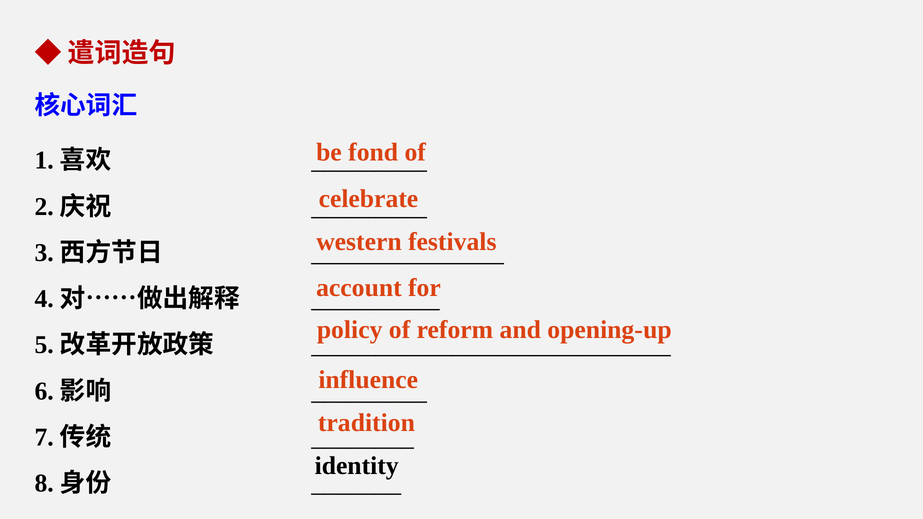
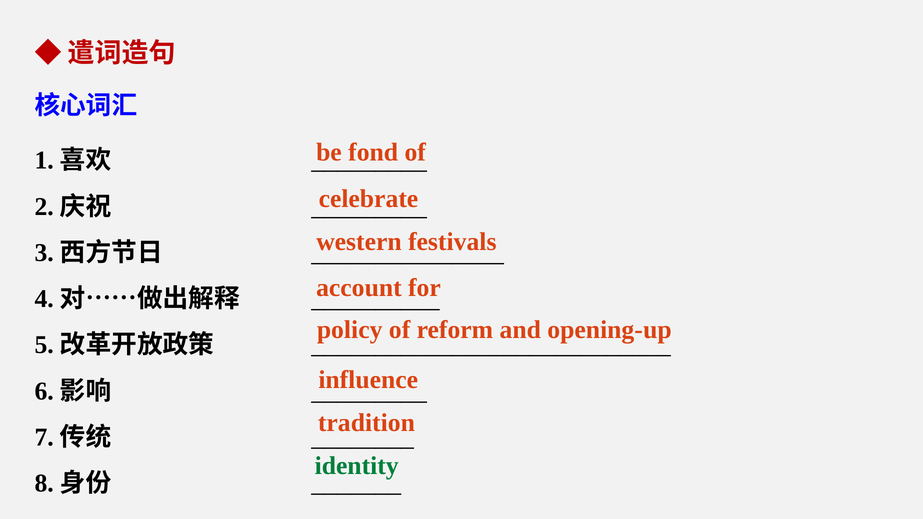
identity colour: black -> green
